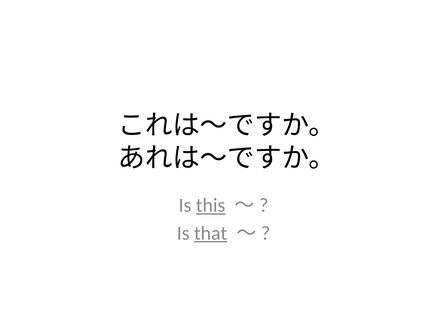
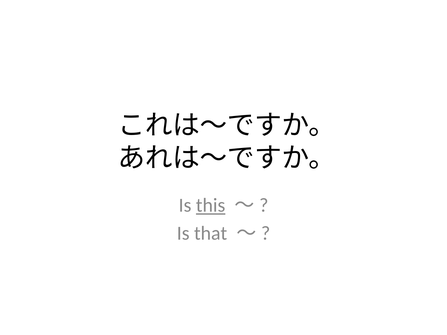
that underline: present -> none
